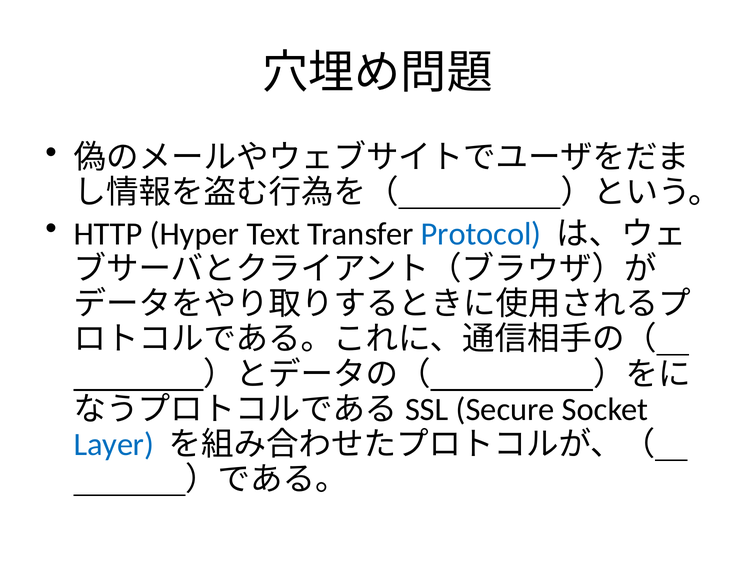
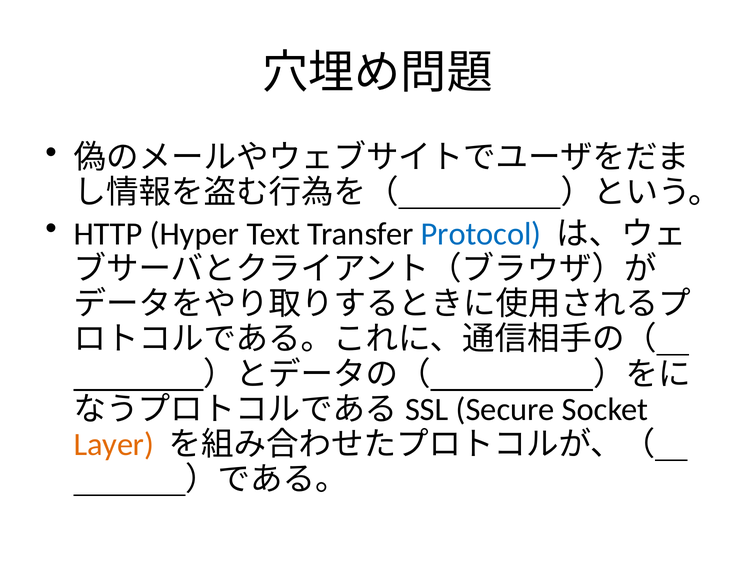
Layer colour: blue -> orange
